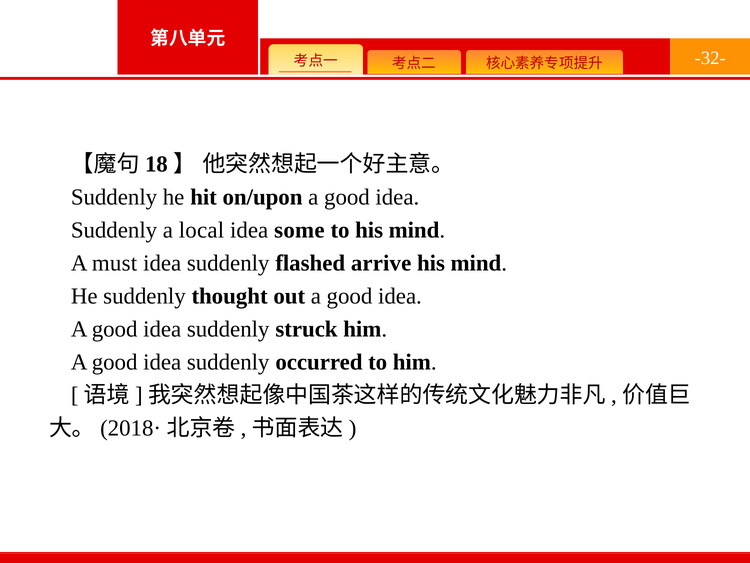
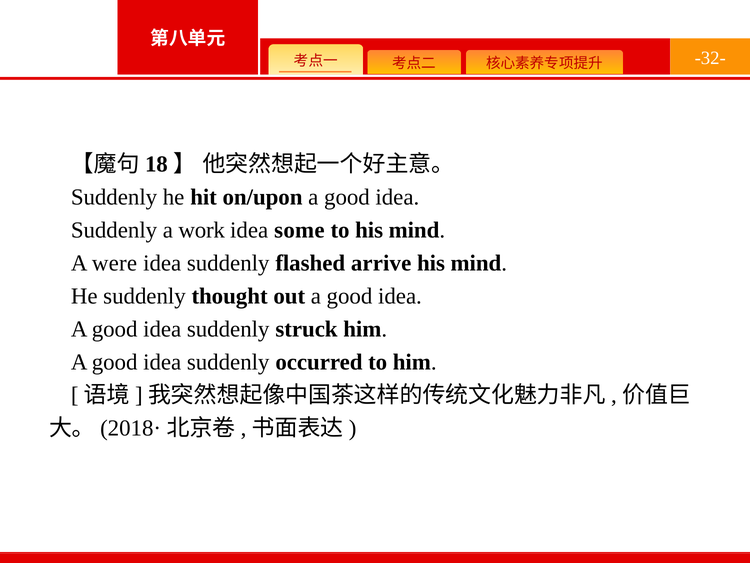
local: local -> work
must: must -> were
